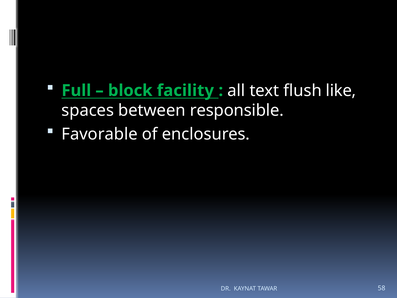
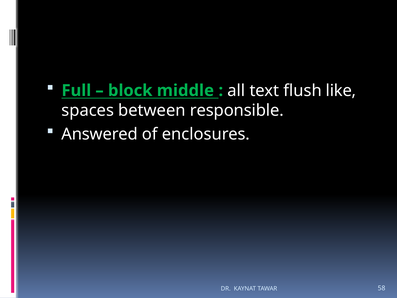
facility: facility -> middle
Favorable: Favorable -> Answered
